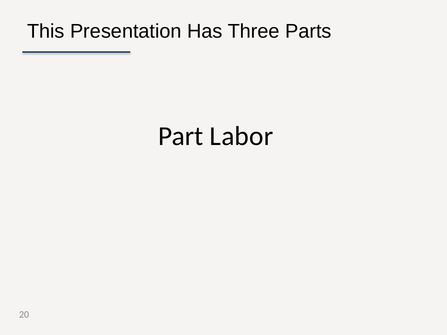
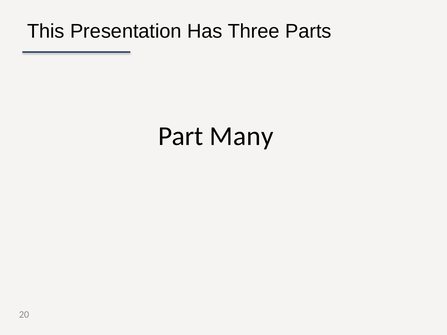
Labor: Labor -> Many
